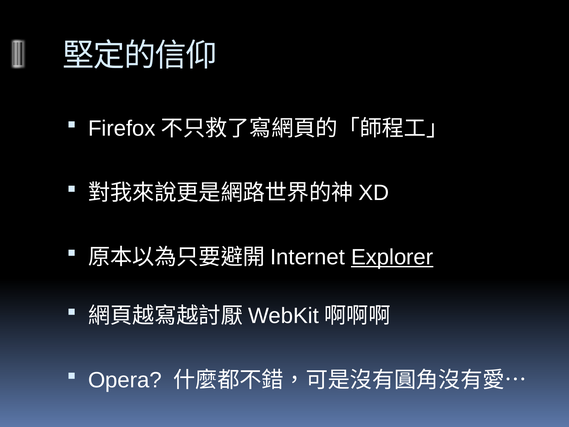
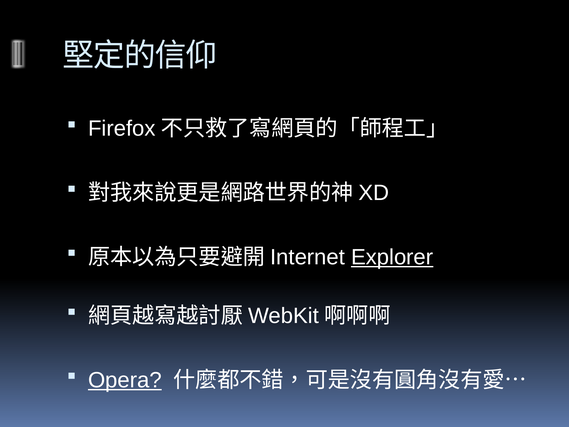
Opera underline: none -> present
